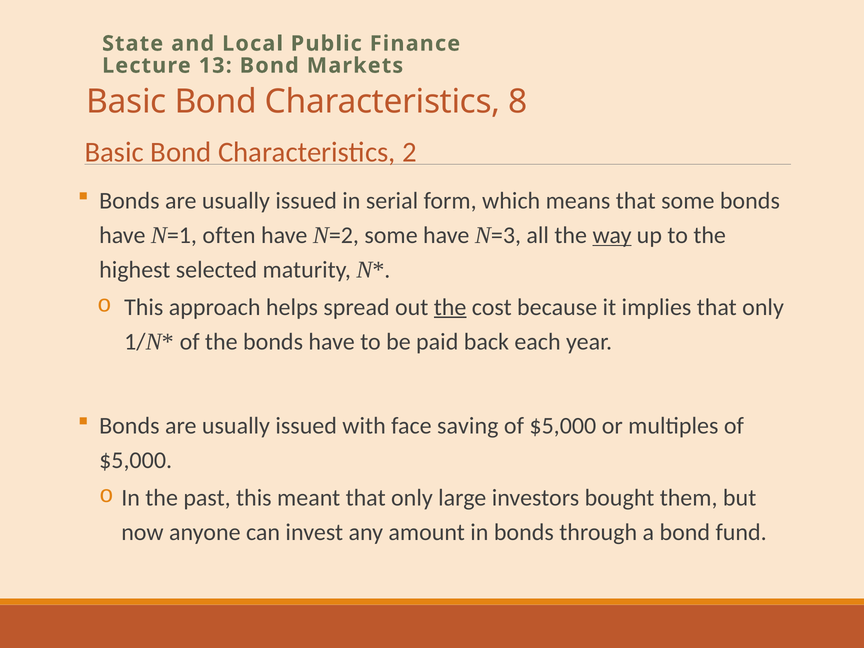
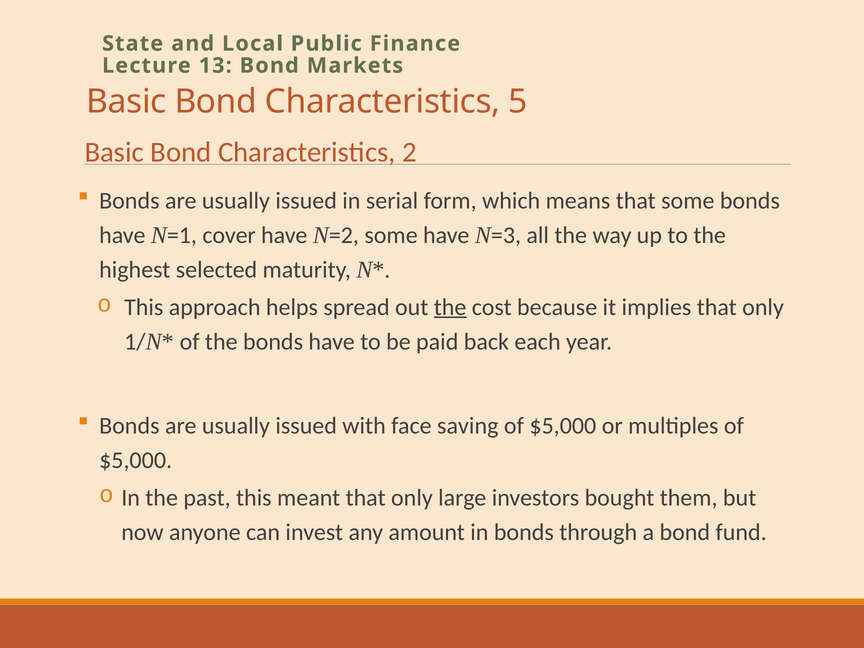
8: 8 -> 5
often: often -> cover
way underline: present -> none
